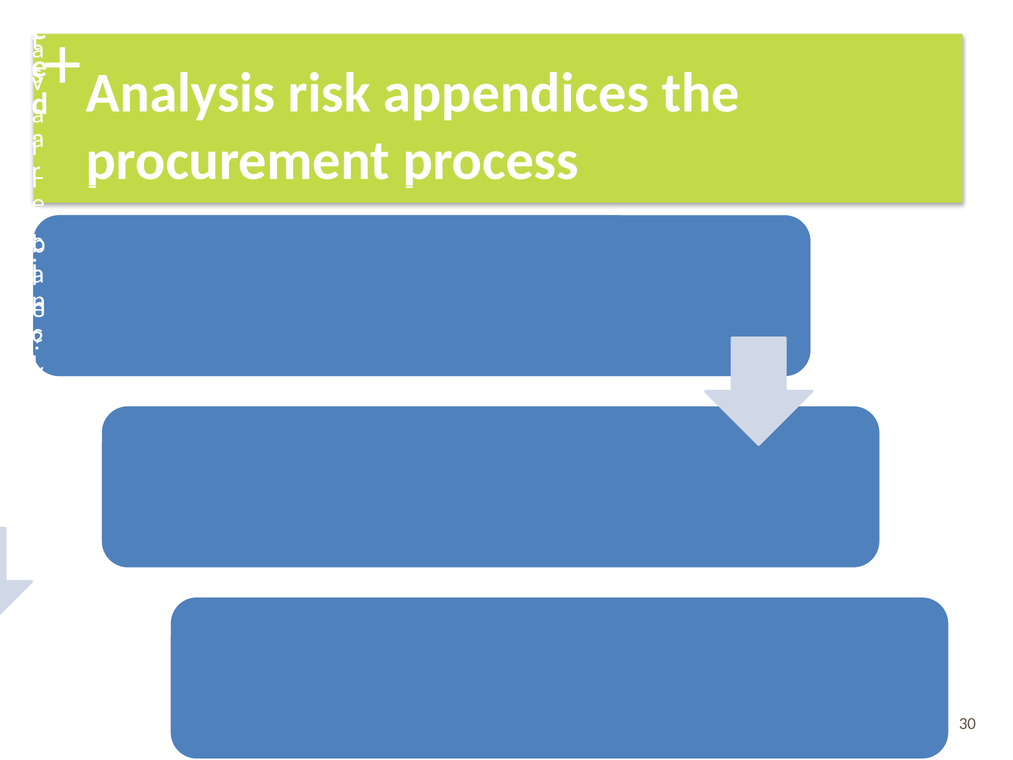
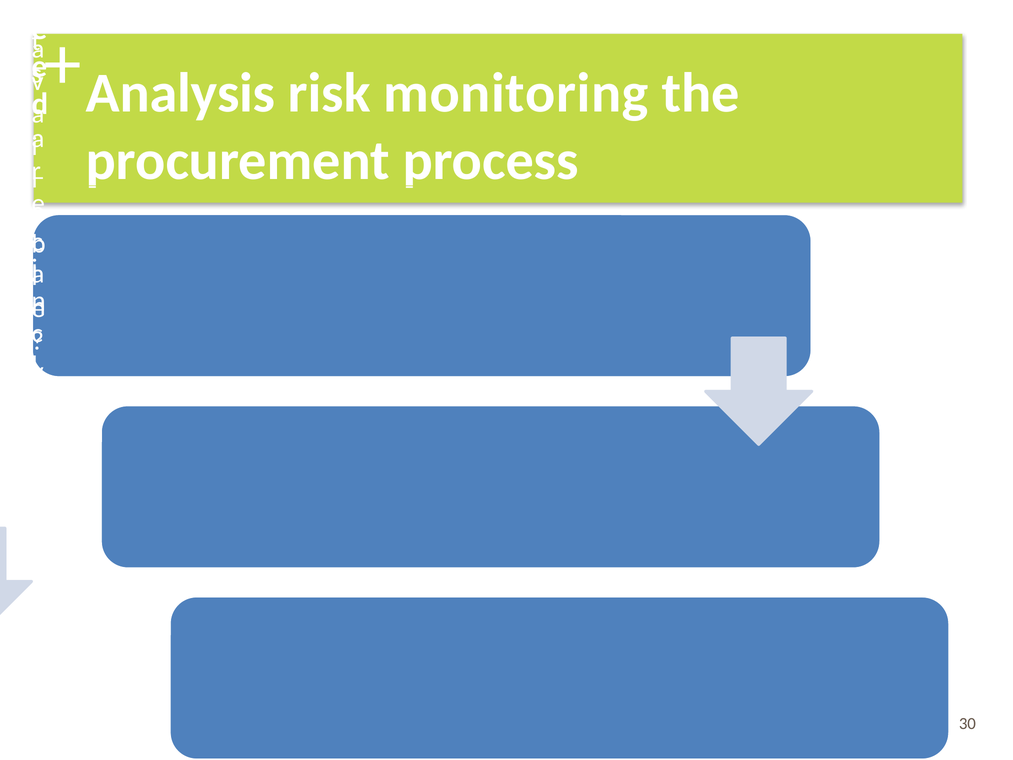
appendices: appendices -> monitoring
